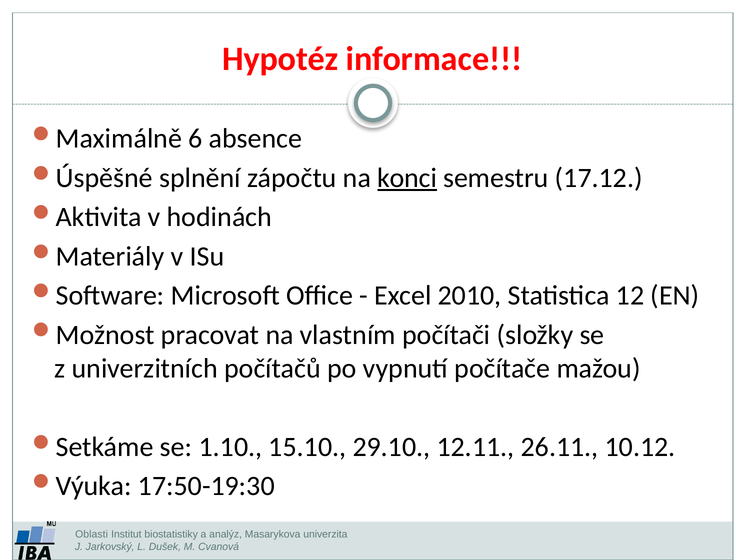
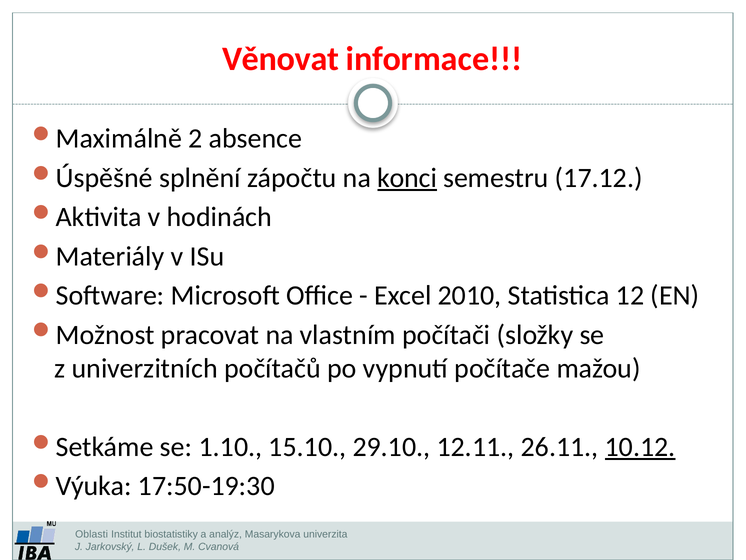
Hypotéz: Hypotéz -> Věnovat
6: 6 -> 2
10.12 underline: none -> present
